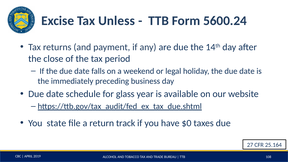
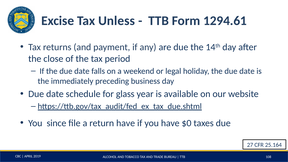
5600.24: 5600.24 -> 1294.61
state: state -> since
return track: track -> have
